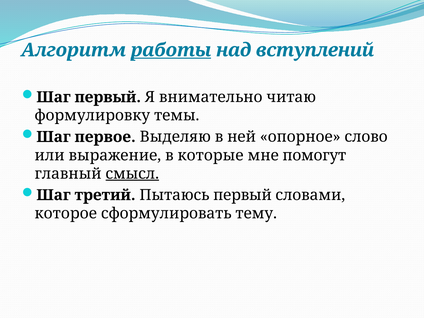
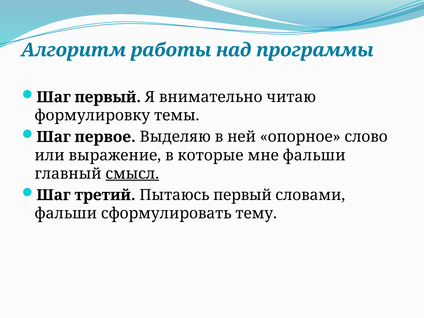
работы underline: present -> none
вступлений: вступлений -> программы
мне помогут: помогут -> фальши
которое at (66, 213): которое -> фальши
